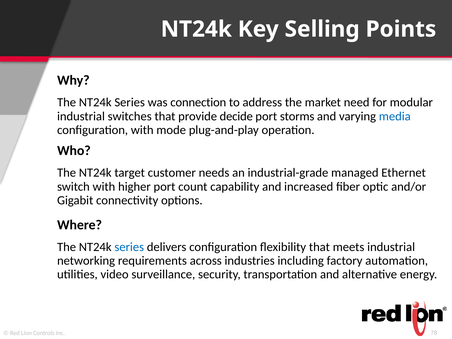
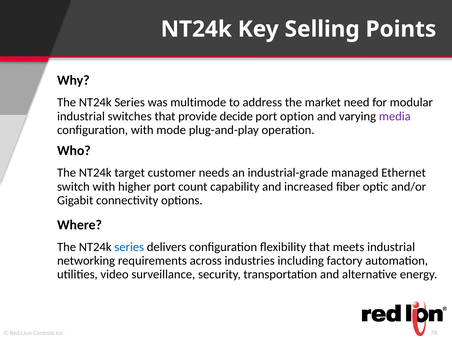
connection: connection -> multimode
storms: storms -> option
media colour: blue -> purple
